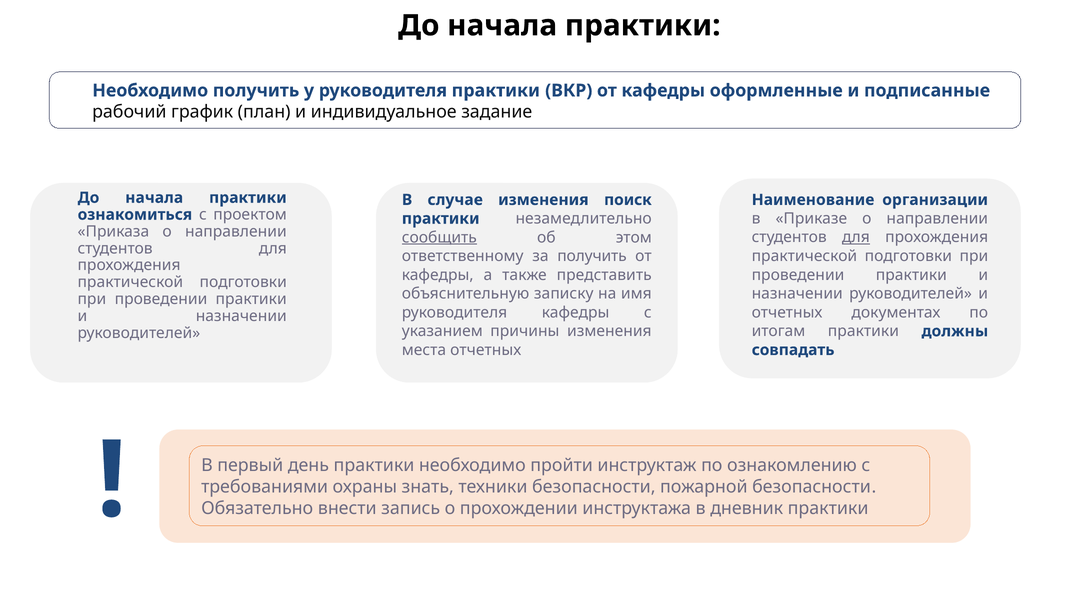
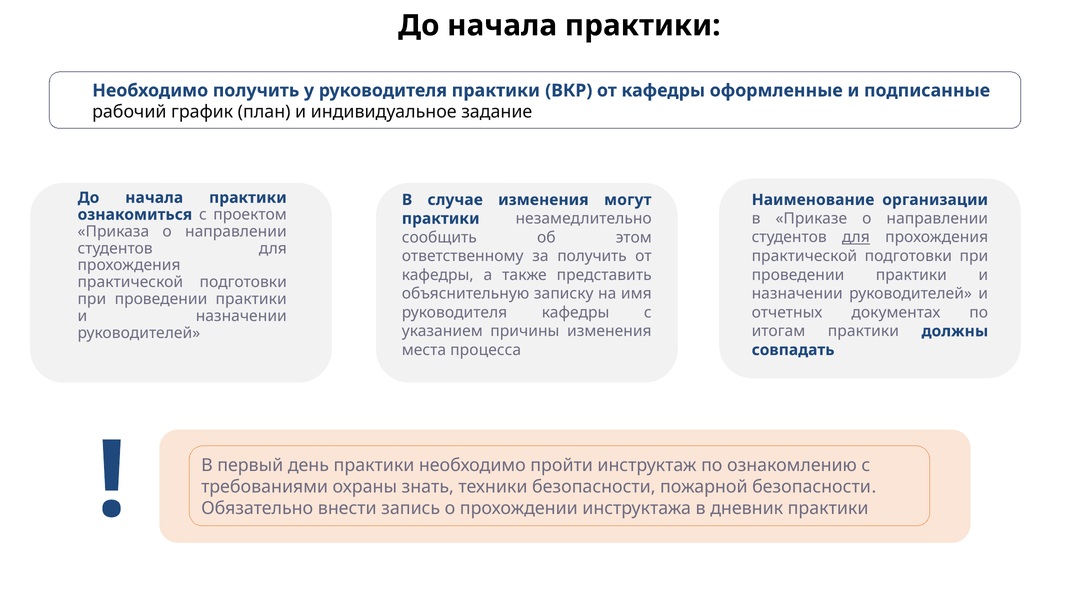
поиск: поиск -> могут
сообщить underline: present -> none
места отчетных: отчетных -> процесса
